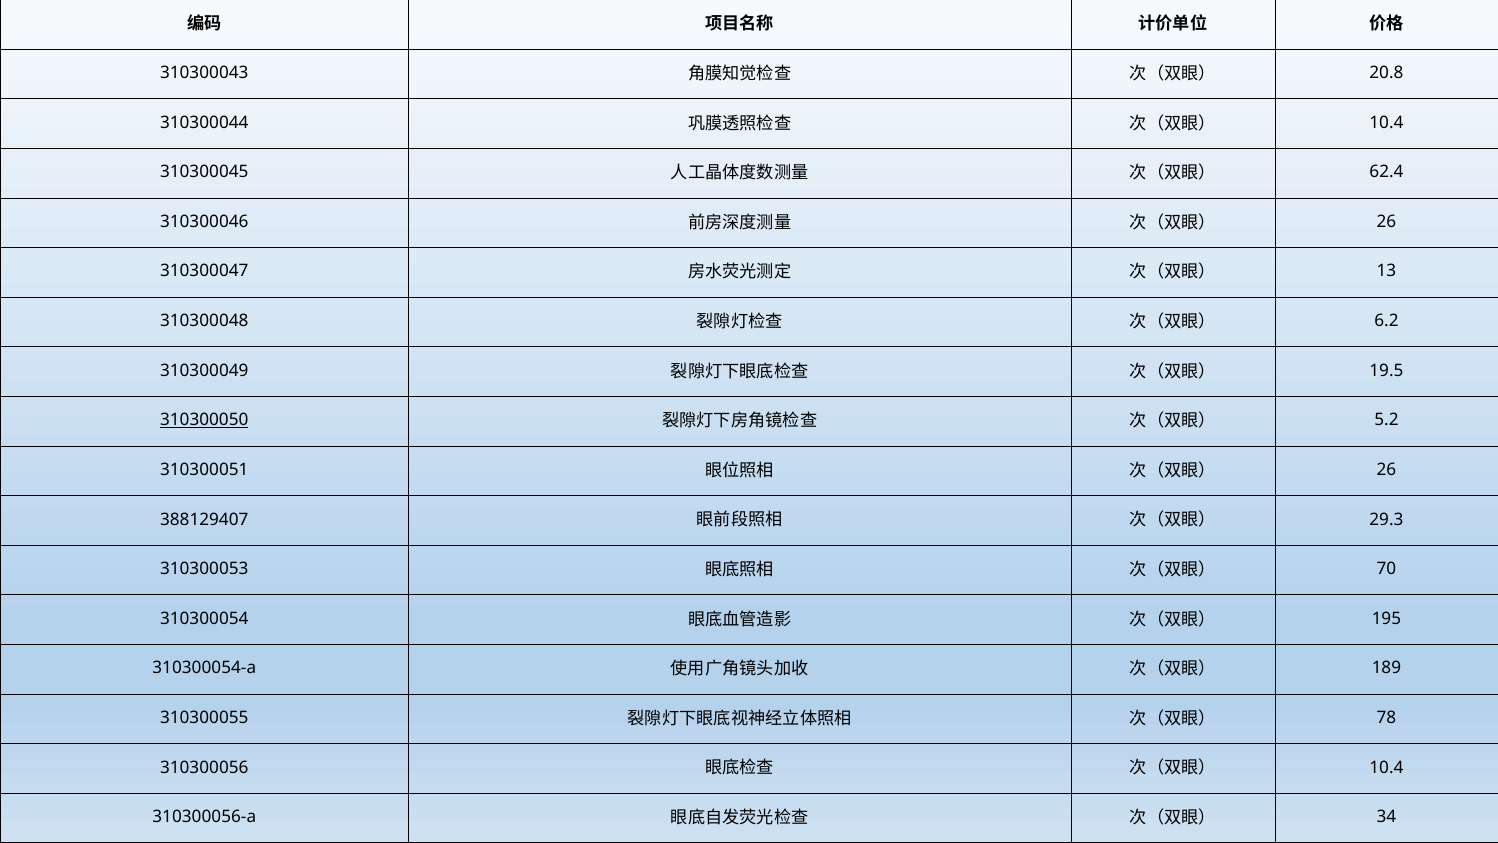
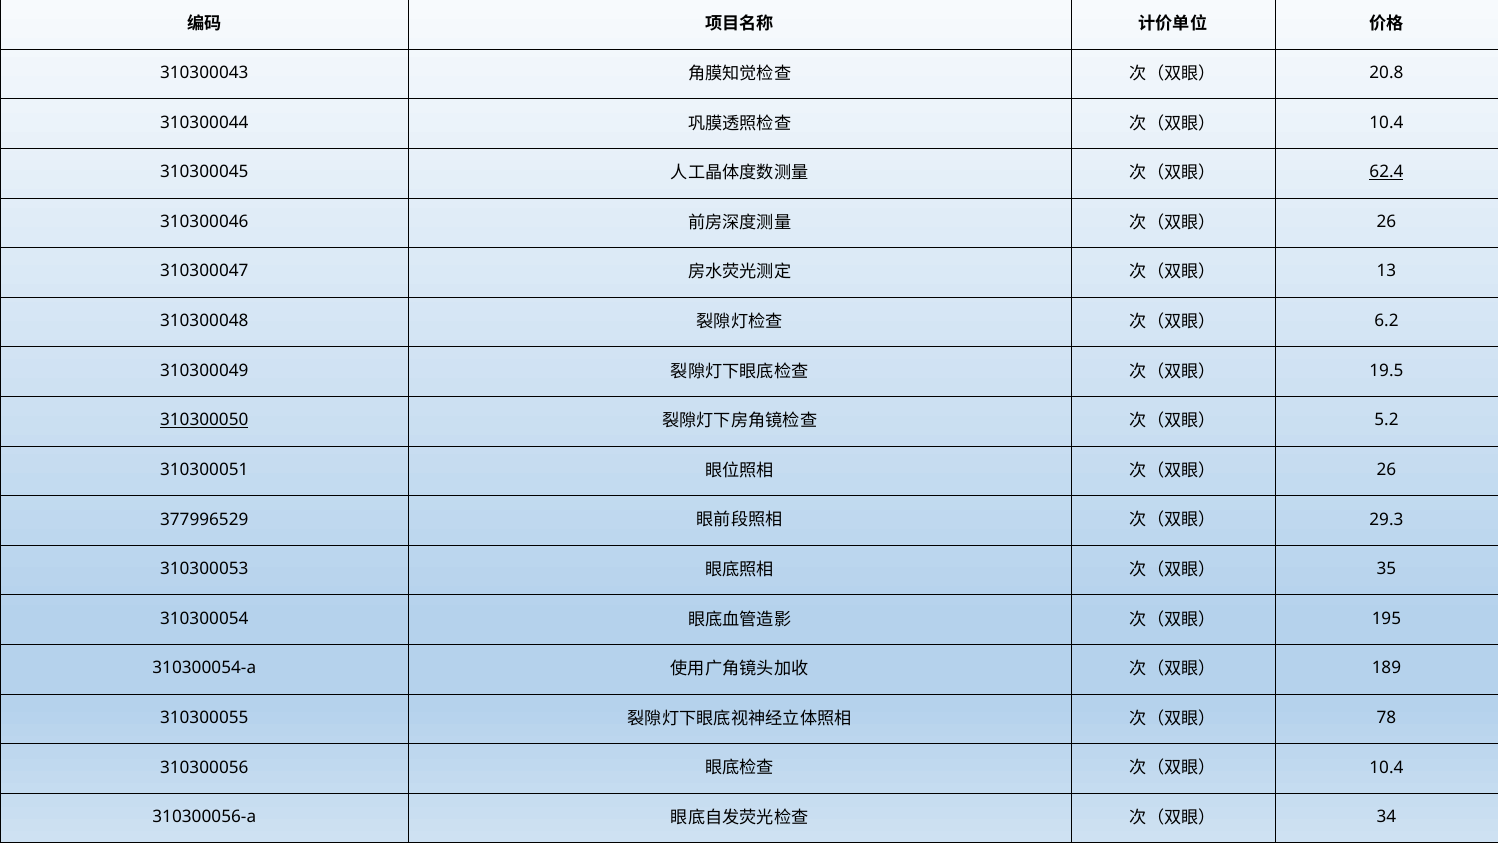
62.4 underline: none -> present
388129407: 388129407 -> 377996529
70: 70 -> 35
